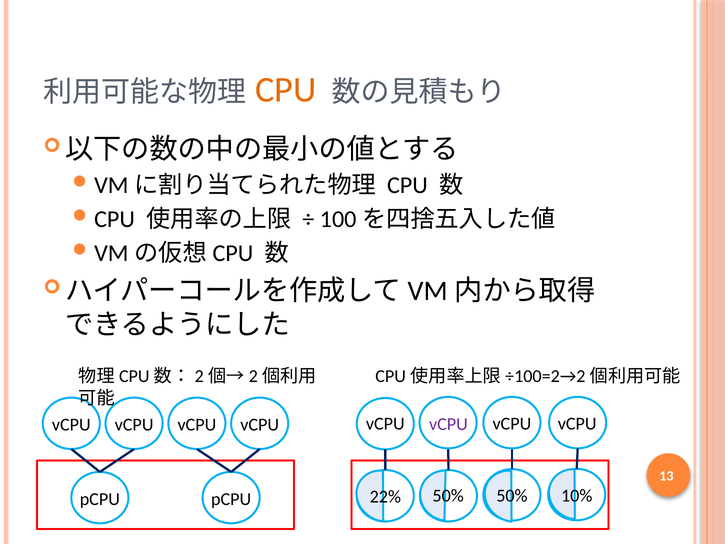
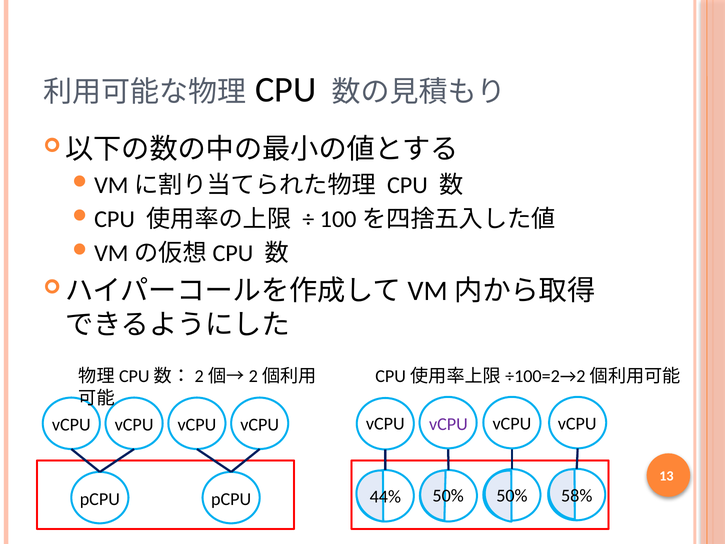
CPU at (286, 90) colour: orange -> black
22%: 22% -> 44%
10%: 10% -> 58%
